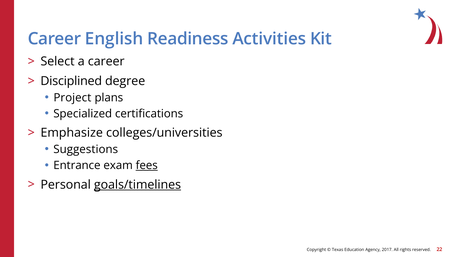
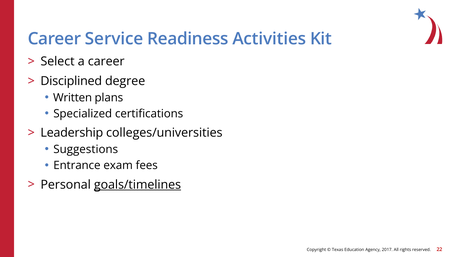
English: English -> Service
Project: Project -> Written
Emphasize: Emphasize -> Leadership
fees underline: present -> none
